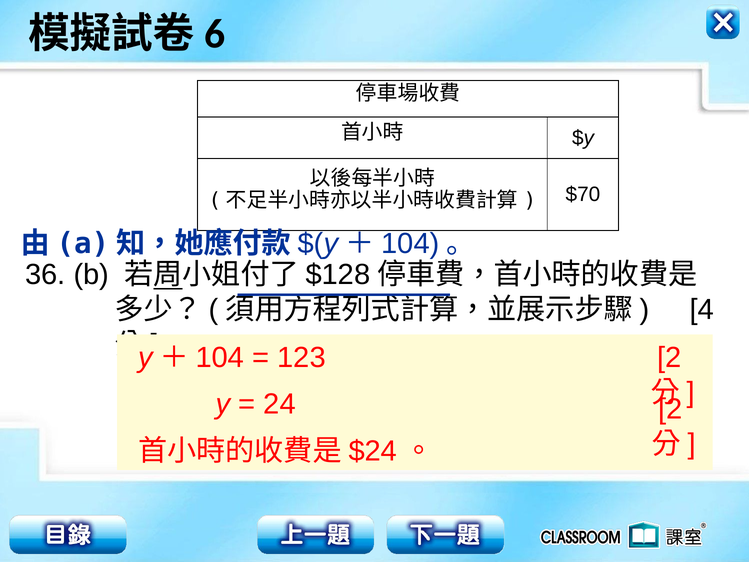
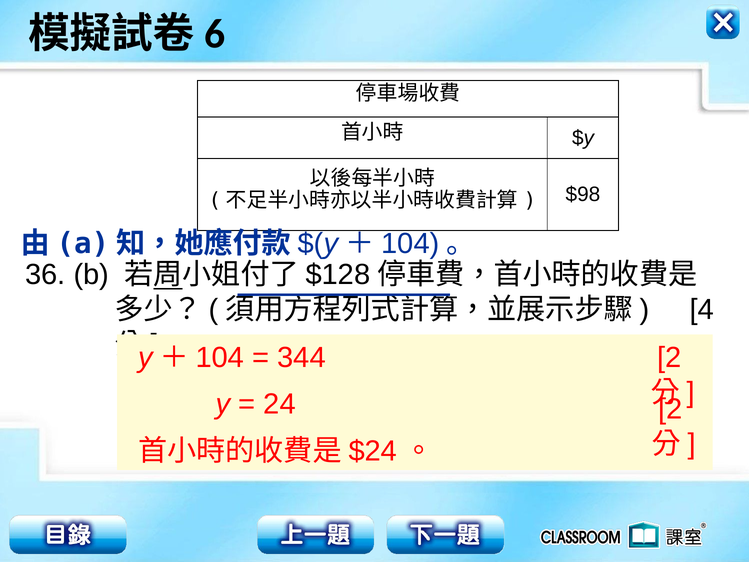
$70: $70 -> $98
123: 123 -> 344
